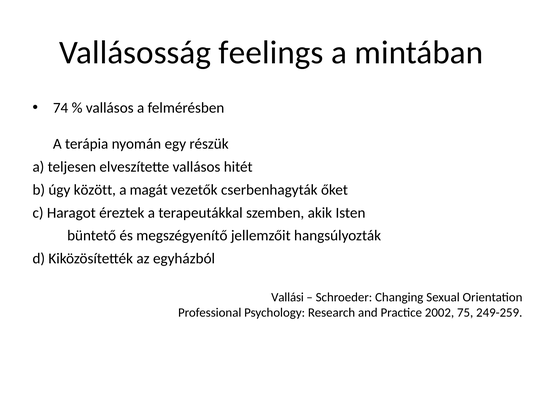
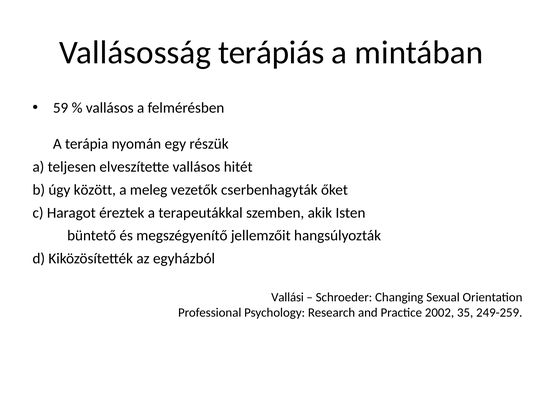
feelings: feelings -> terápiás
74: 74 -> 59
magát: magát -> meleg
75: 75 -> 35
